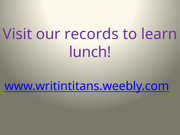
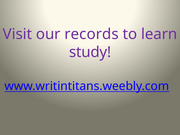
lunch: lunch -> study
